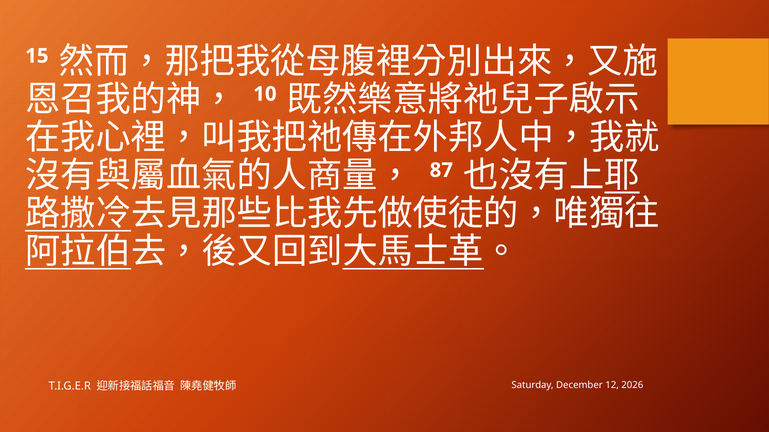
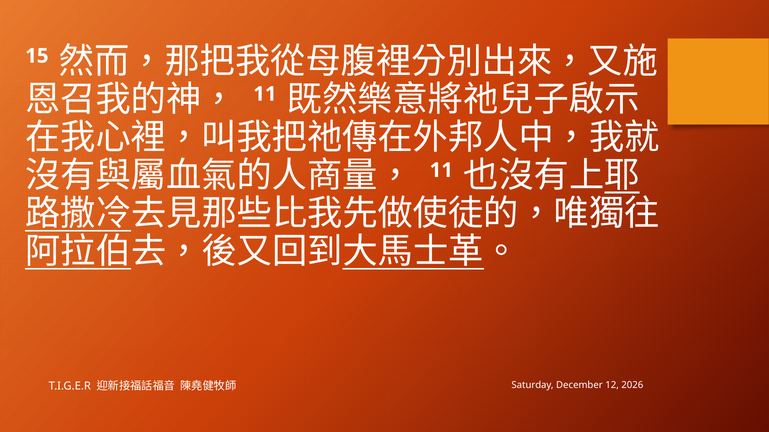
10 at (265, 94): 10 -> 11
87 at (441, 170): 87 -> 11
